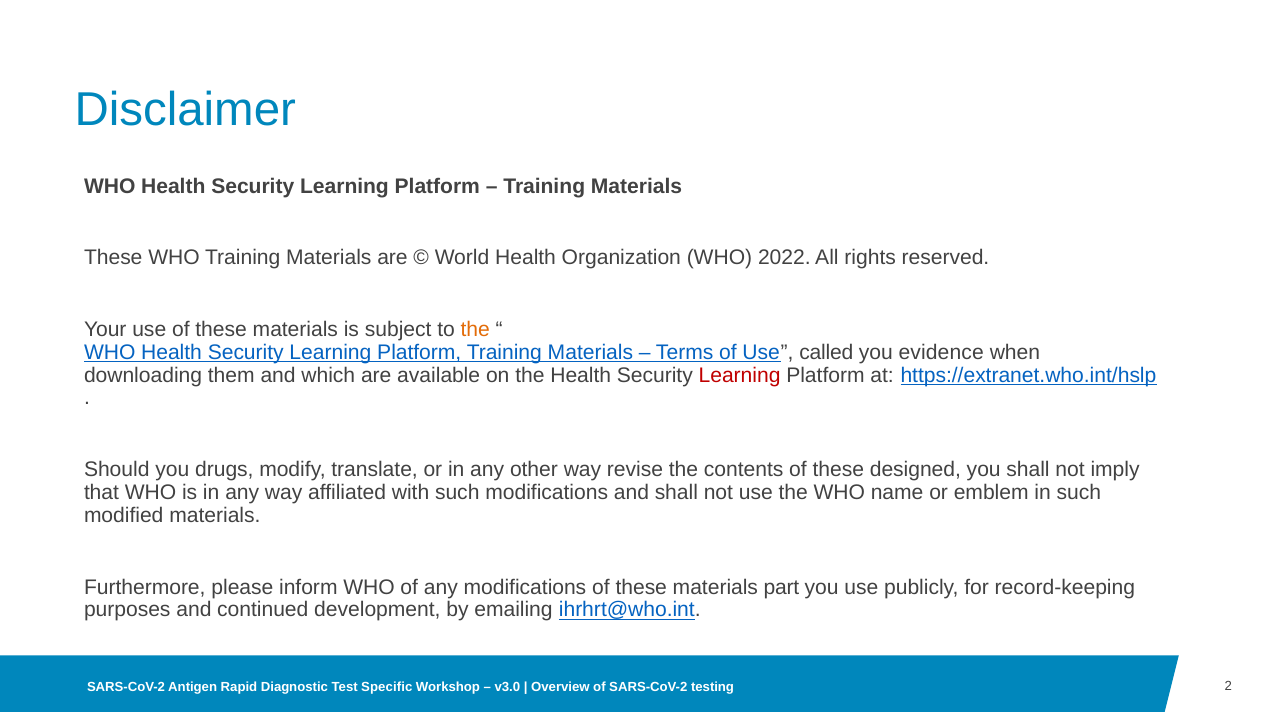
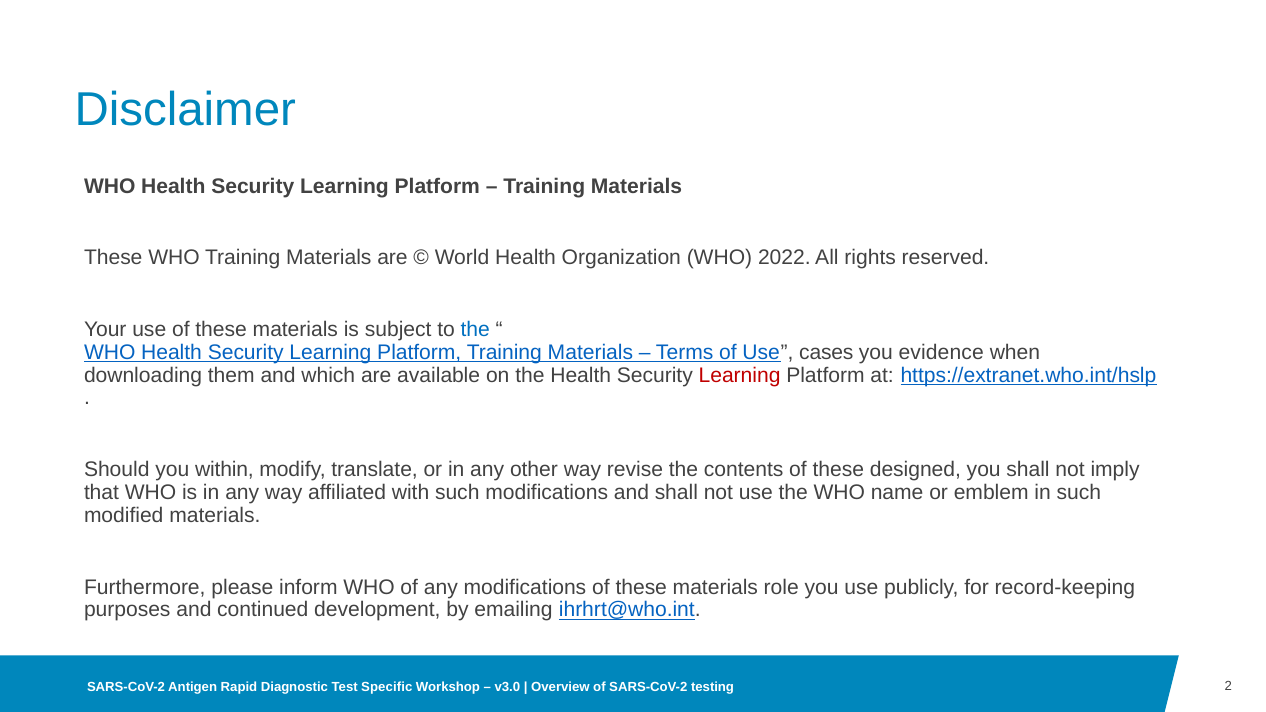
the at (475, 330) colour: orange -> blue
called: called -> cases
drugs: drugs -> within
part: part -> role
